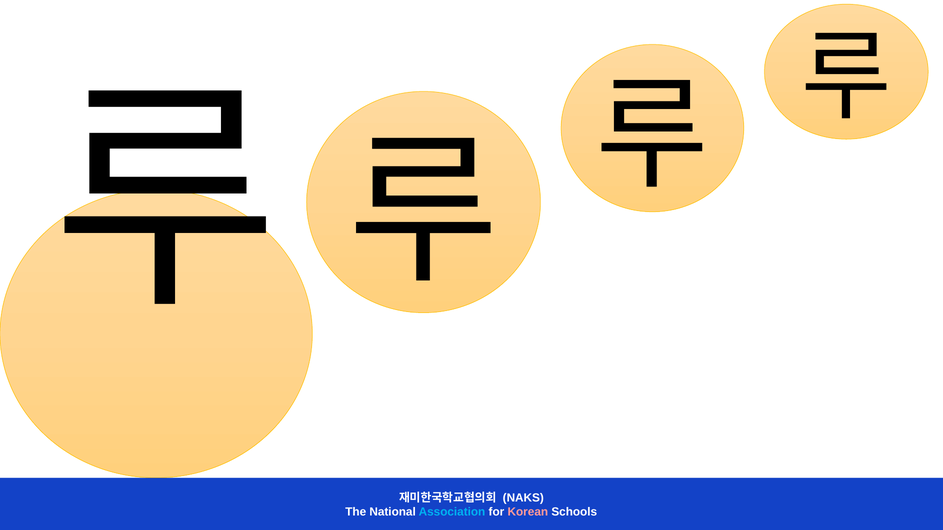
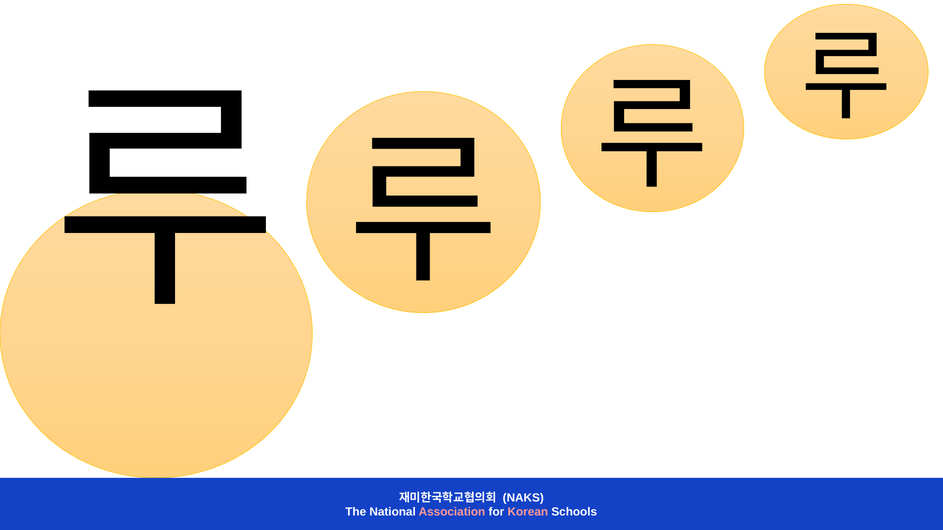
Association colour: light blue -> pink
